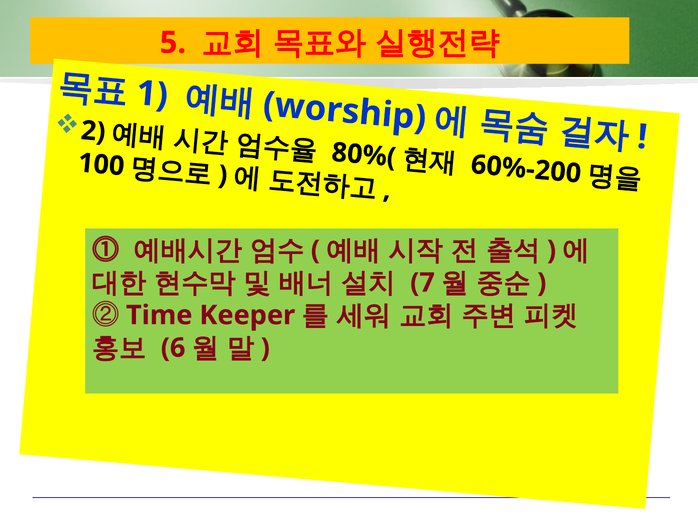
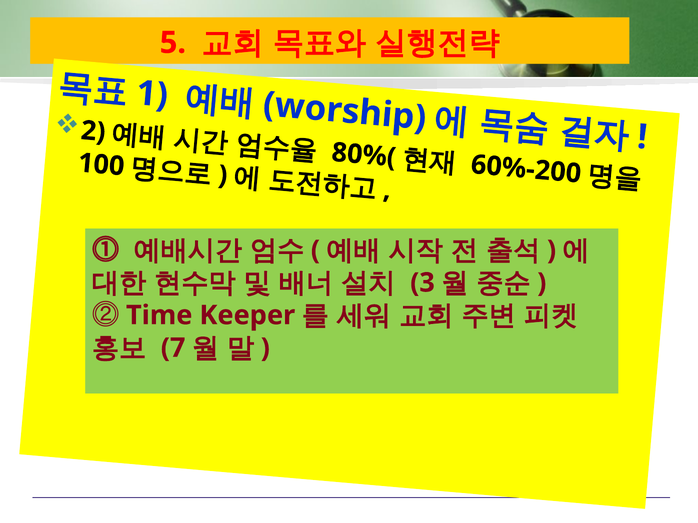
7: 7 -> 3
6: 6 -> 7
